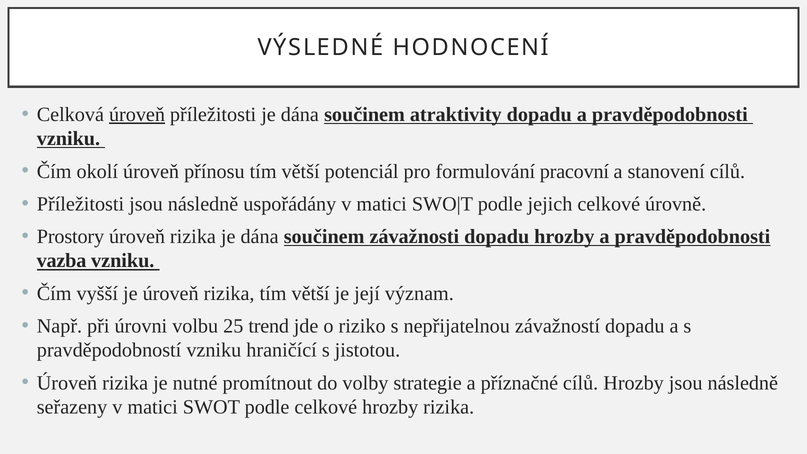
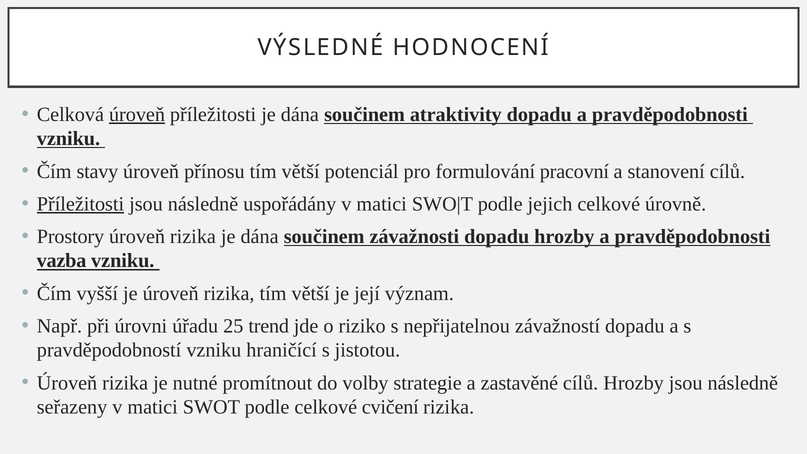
okolí: okolí -> stavy
Příležitosti at (80, 204) underline: none -> present
volbu: volbu -> úřadu
příznačné: příznačné -> zastavěné
celkové hrozby: hrozby -> cvičení
